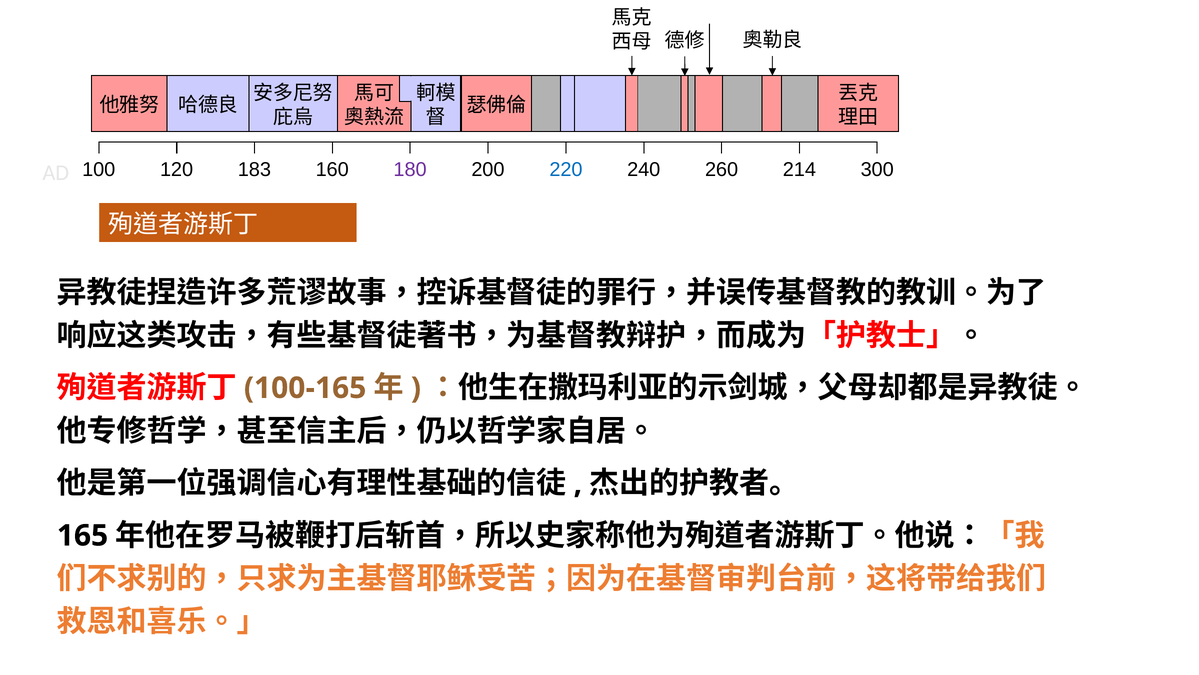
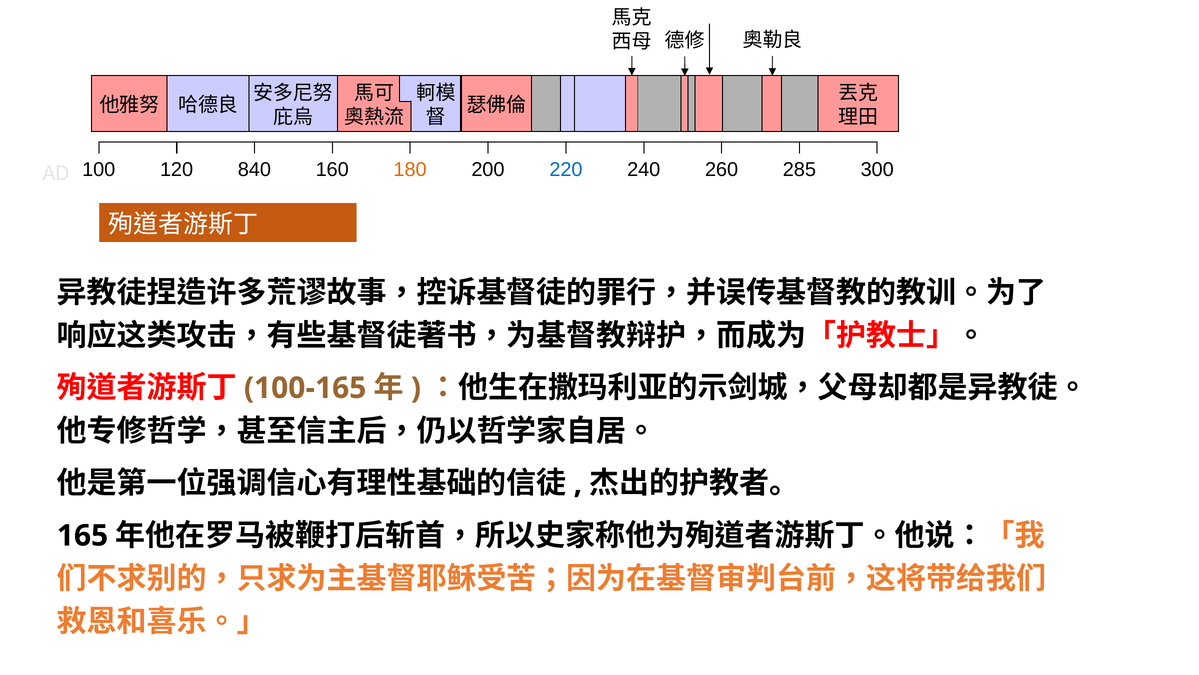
183: 183 -> 840
180 colour: purple -> orange
214: 214 -> 285
